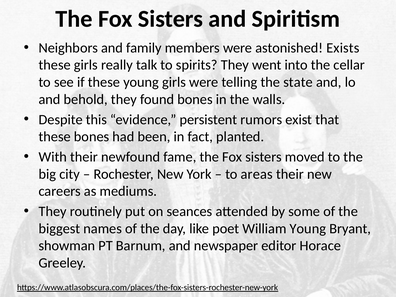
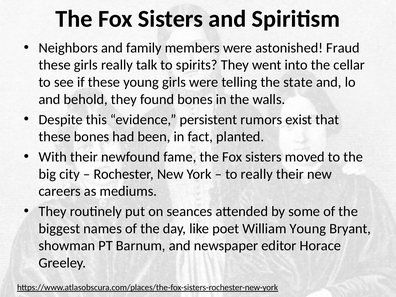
Exists: Exists -> Fraud
to areas: areas -> really
